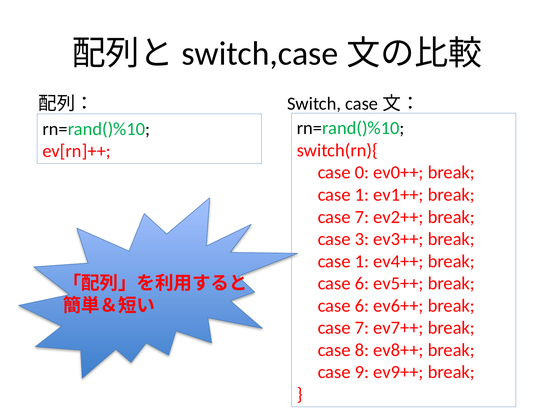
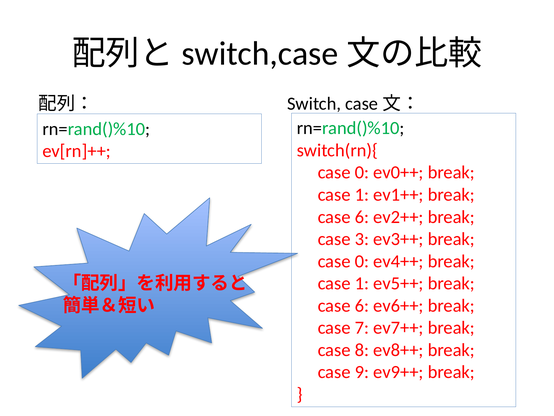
7 at (362, 217): 7 -> 6
1 at (362, 261): 1 -> 0
6 at (362, 283): 6 -> 1
